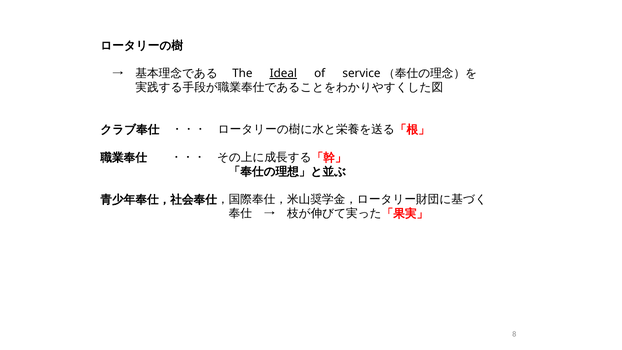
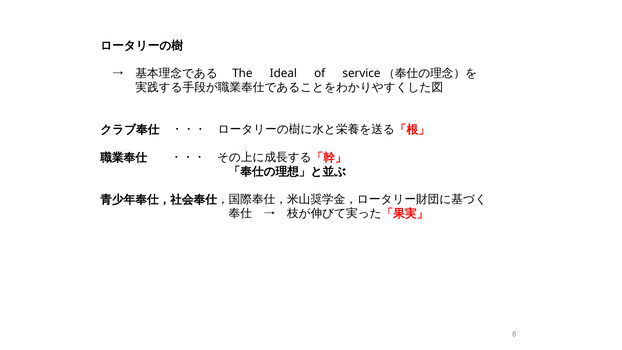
Ideal underline: present -> none
